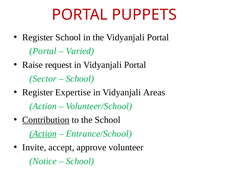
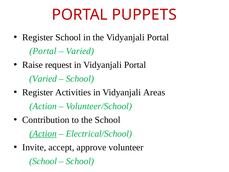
Sector at (43, 79): Sector -> Varied
Expertise: Expertise -> Activities
Contribution underline: present -> none
Entrance/School: Entrance/School -> Electrical/School
Notice at (43, 161): Notice -> School
